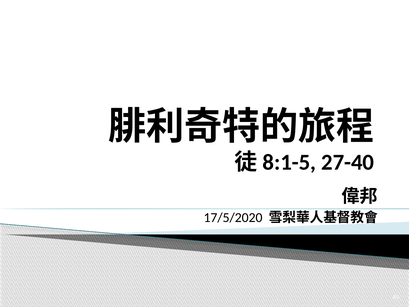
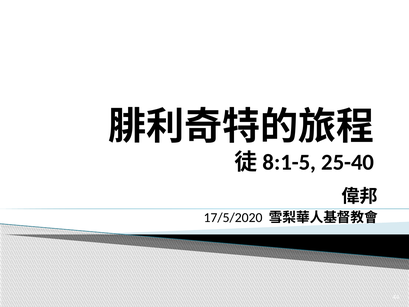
27-40: 27-40 -> 25-40
